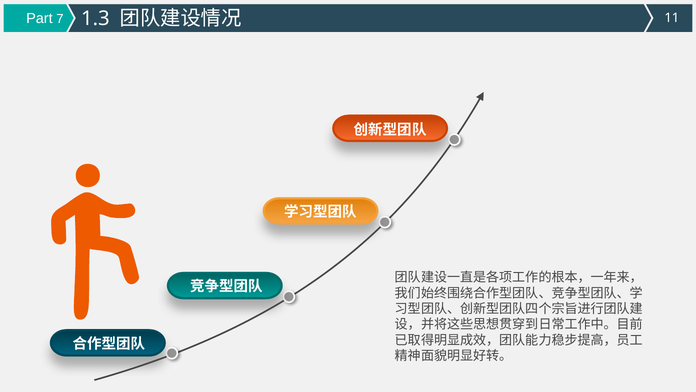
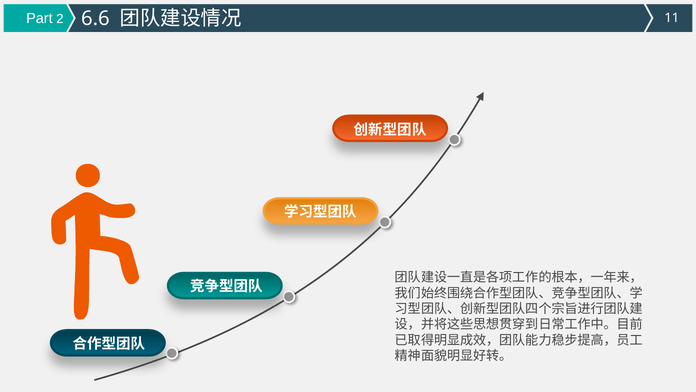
7: 7 -> 2
1.3: 1.3 -> 6.6
